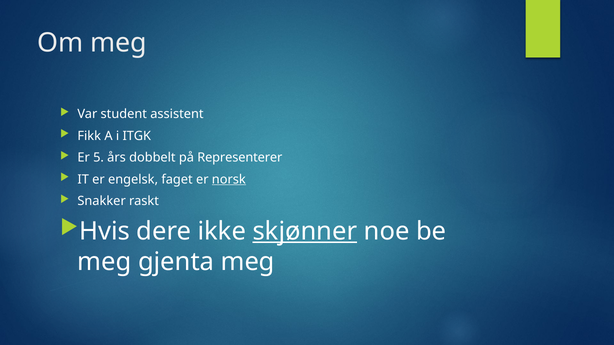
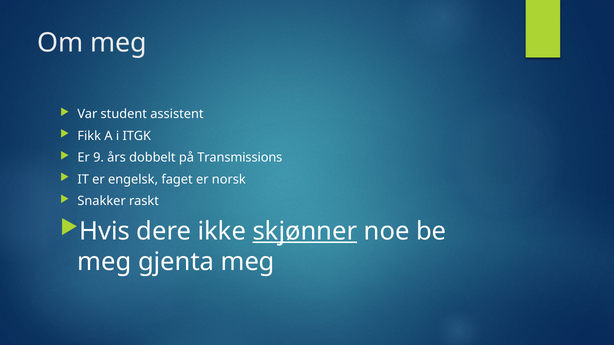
5: 5 -> 9
Representerer: Representerer -> Transmissions
norsk underline: present -> none
